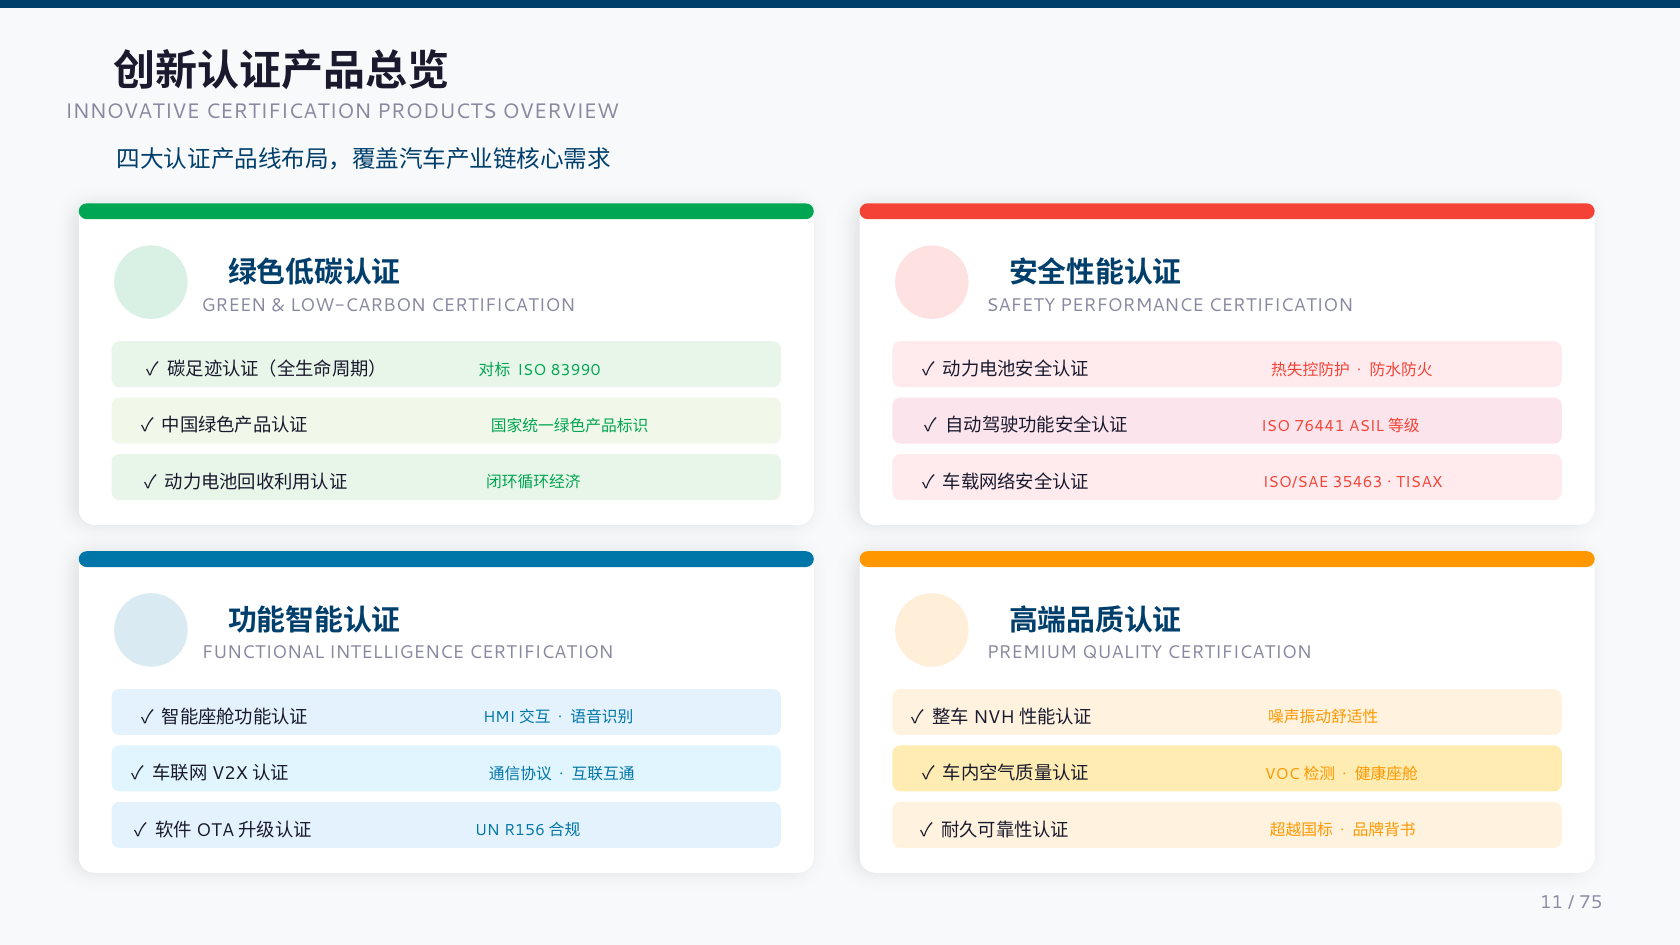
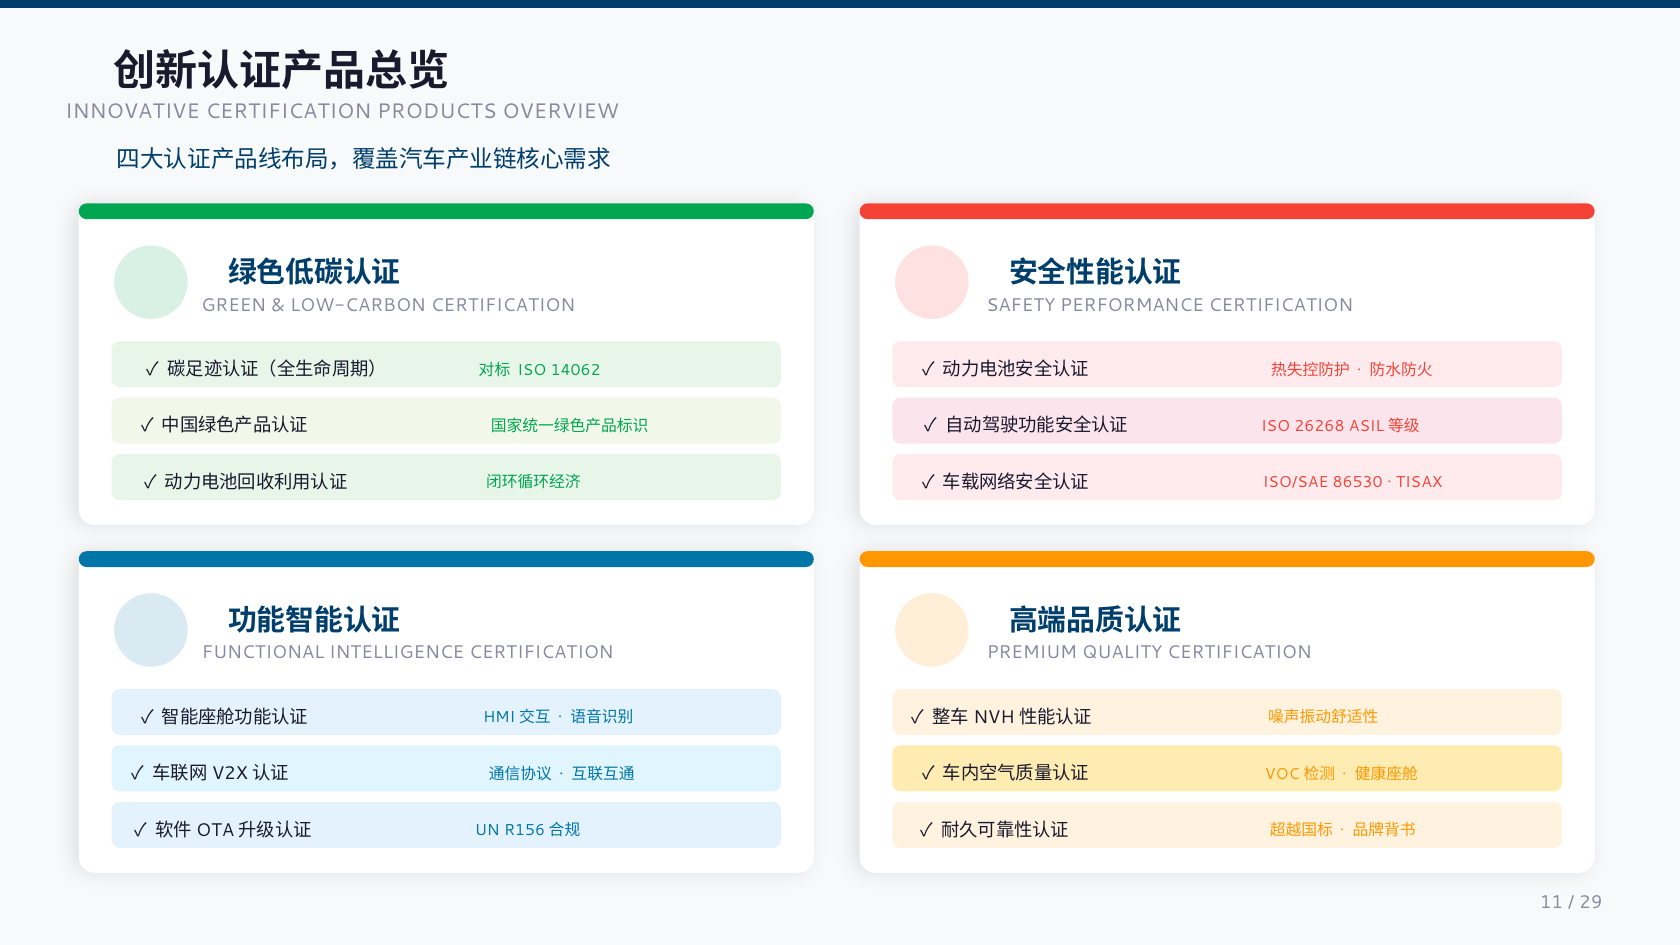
83990: 83990 -> 14062
76441: 76441 -> 26268
35463: 35463 -> 86530
75: 75 -> 29
